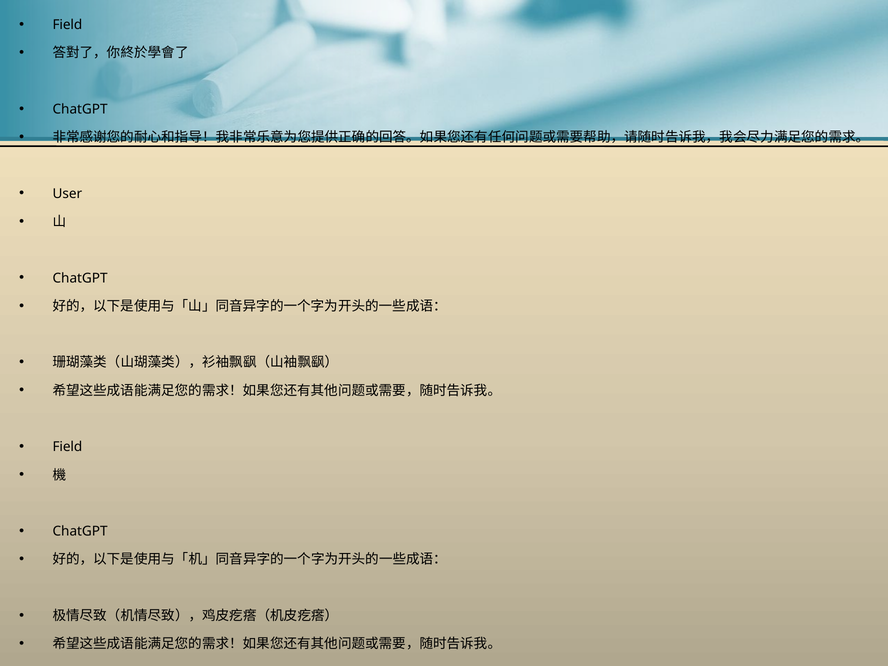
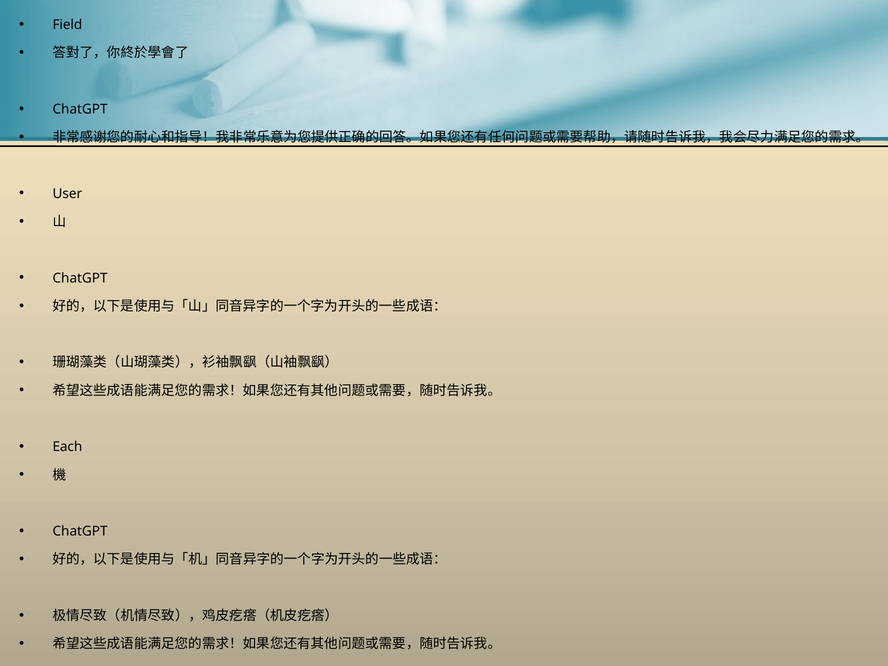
Field at (67, 447): Field -> Each
